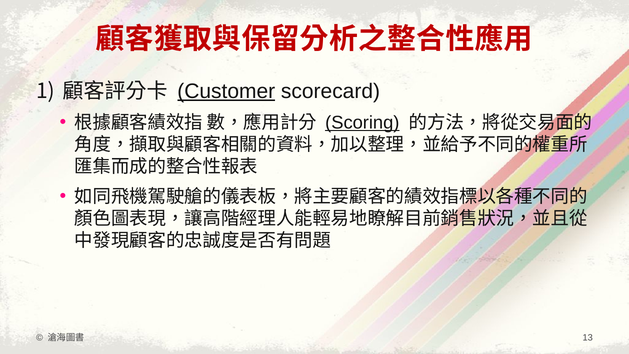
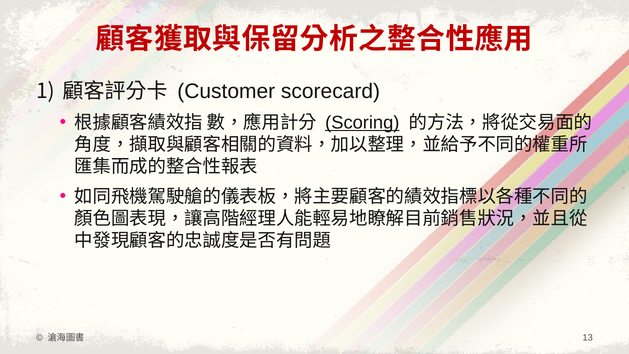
Customer underline: present -> none
